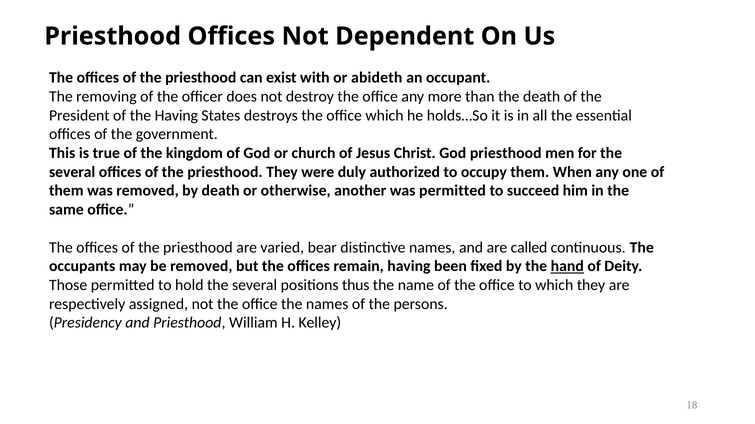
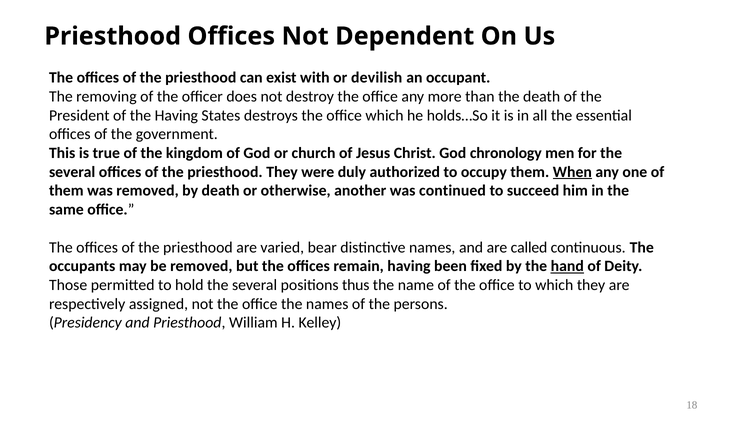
abideth: abideth -> devilish
God priesthood: priesthood -> chronology
When underline: none -> present
was permitted: permitted -> continued
